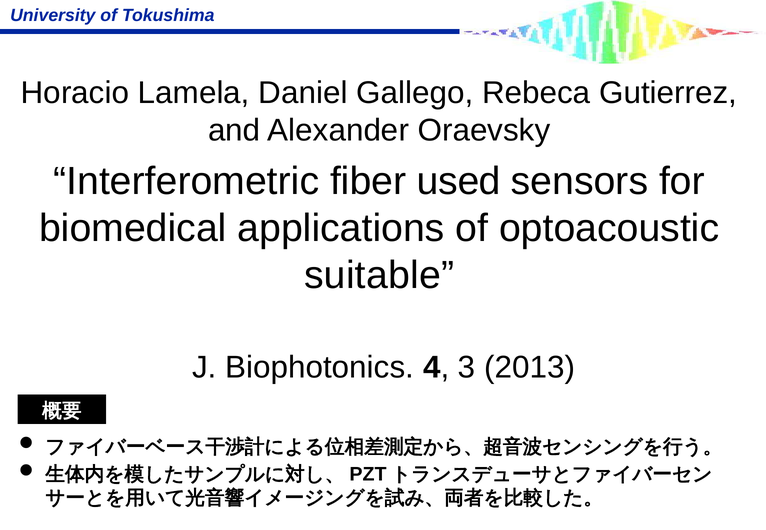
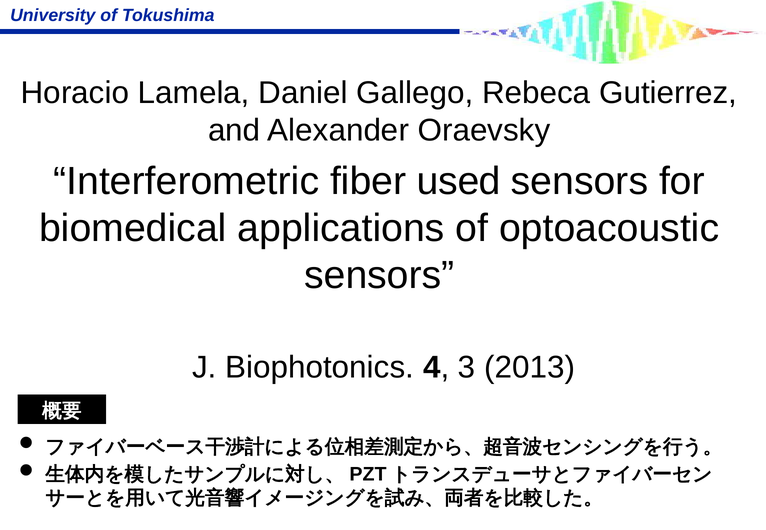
suitable at (379, 276): suitable -> sensors
